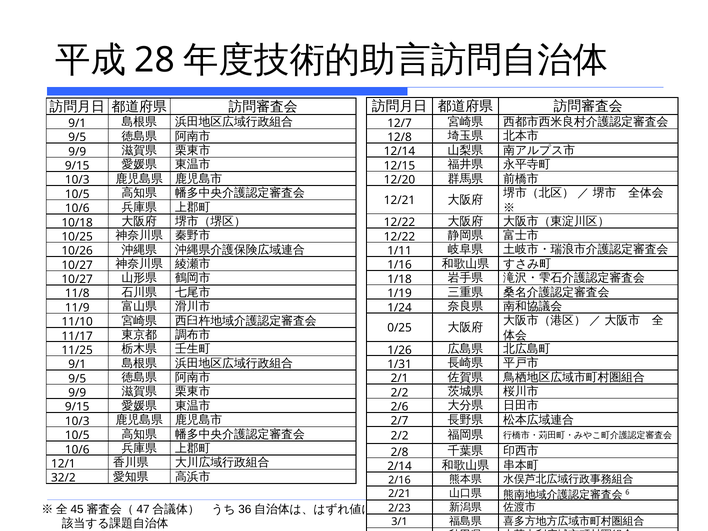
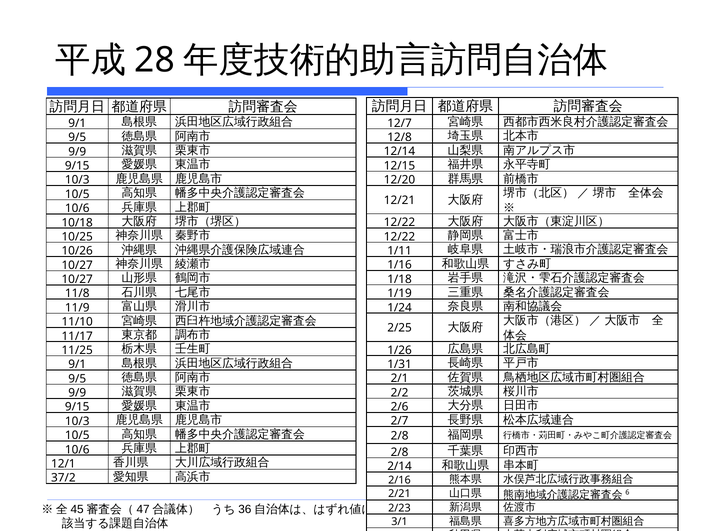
0/25: 0/25 -> 2/25
2/2 at (400, 436): 2/2 -> 2/8
32/2: 32/2 -> 37/2
